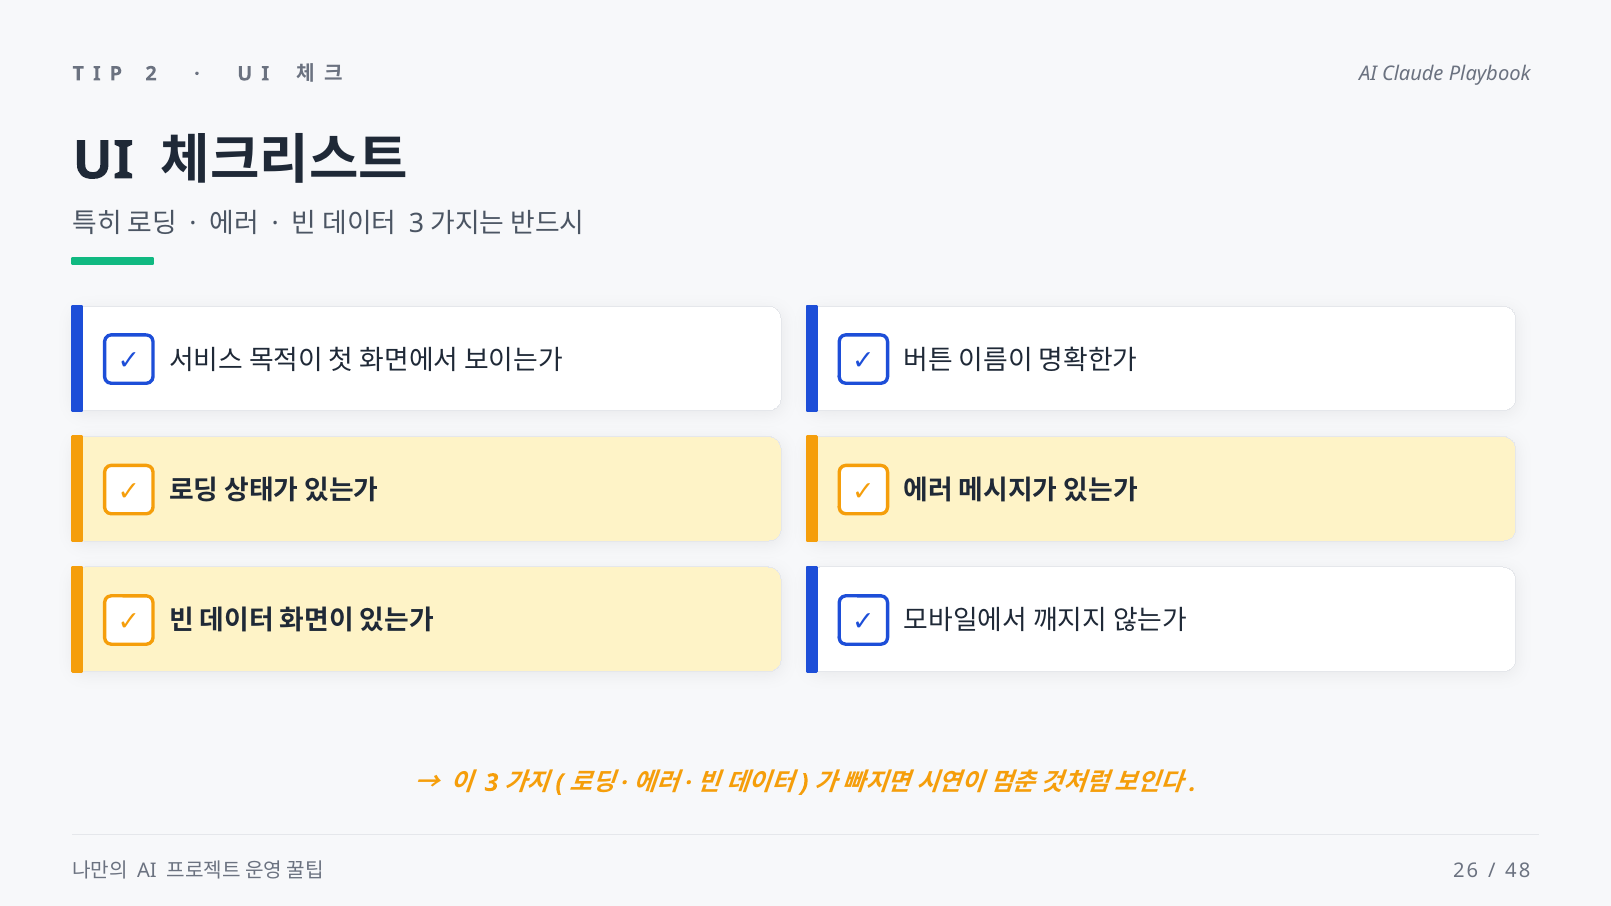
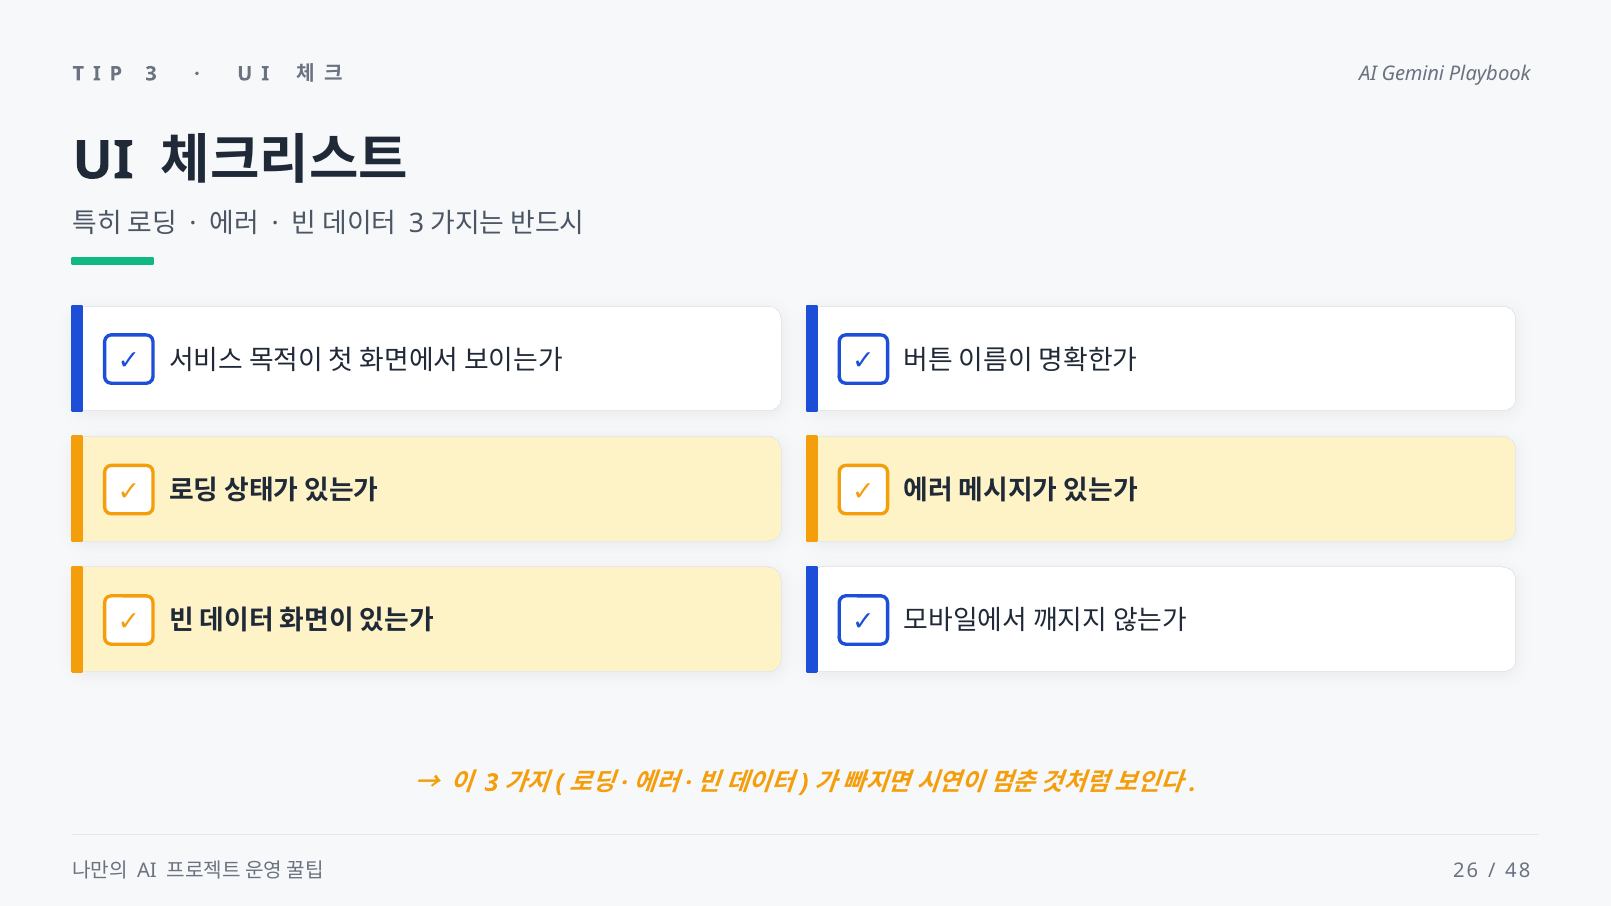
2 at (151, 74): 2 -> 3
Claude: Claude -> Gemini
